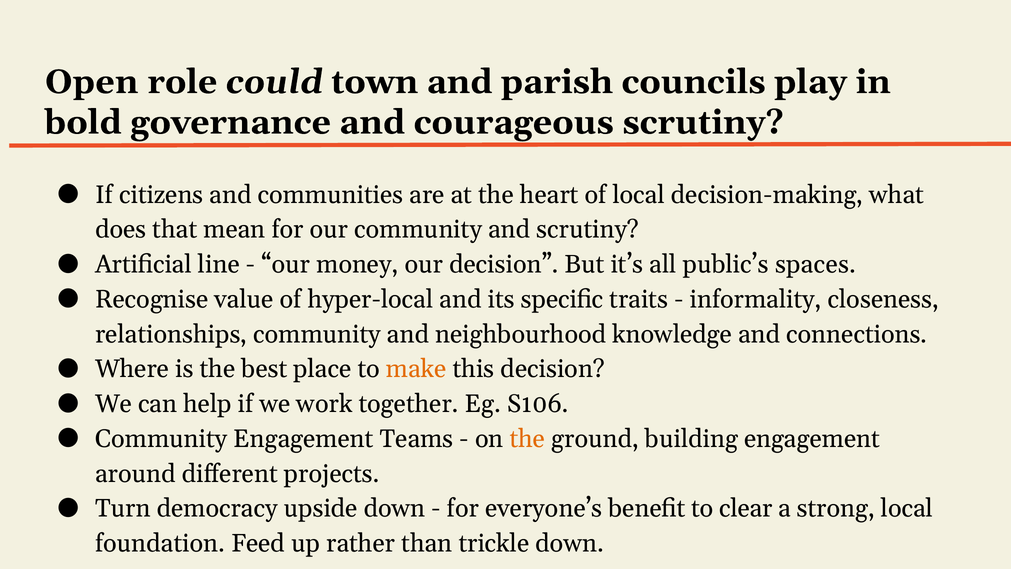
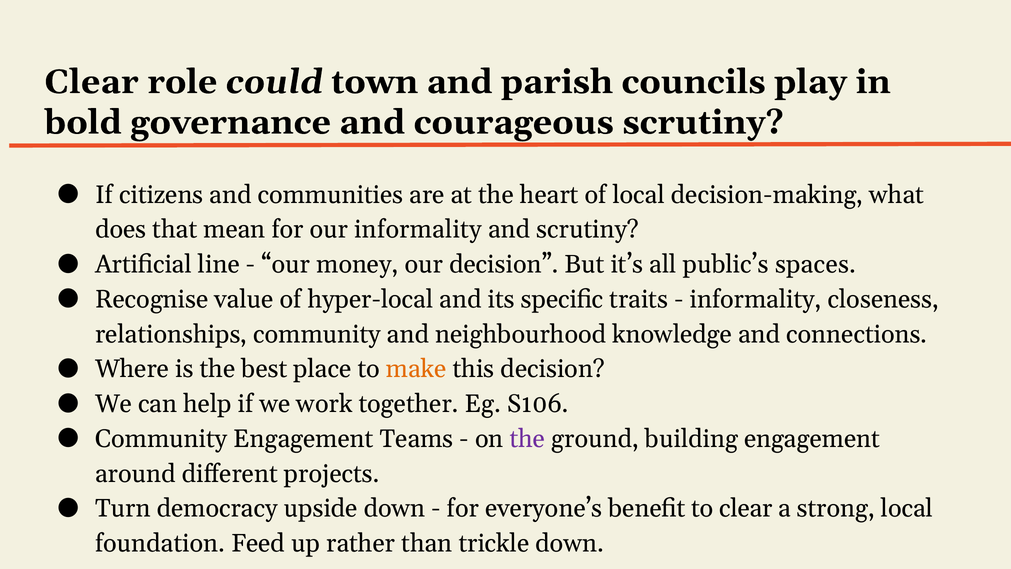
Open at (92, 82): Open -> Clear
our community: community -> informality
the at (527, 439) colour: orange -> purple
